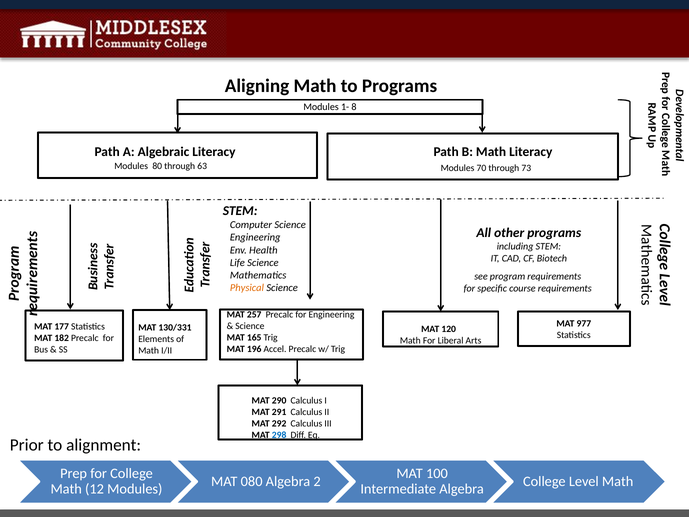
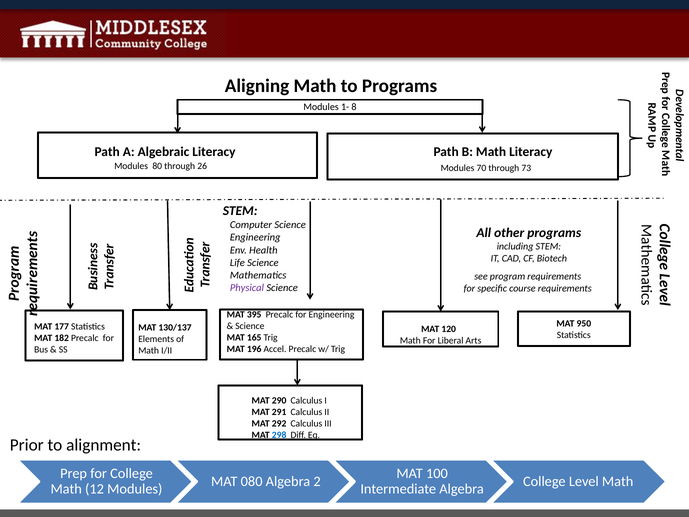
63: 63 -> 26
Physical colour: orange -> purple
257: 257 -> 395
977: 977 -> 950
130/331: 130/331 -> 130/137
